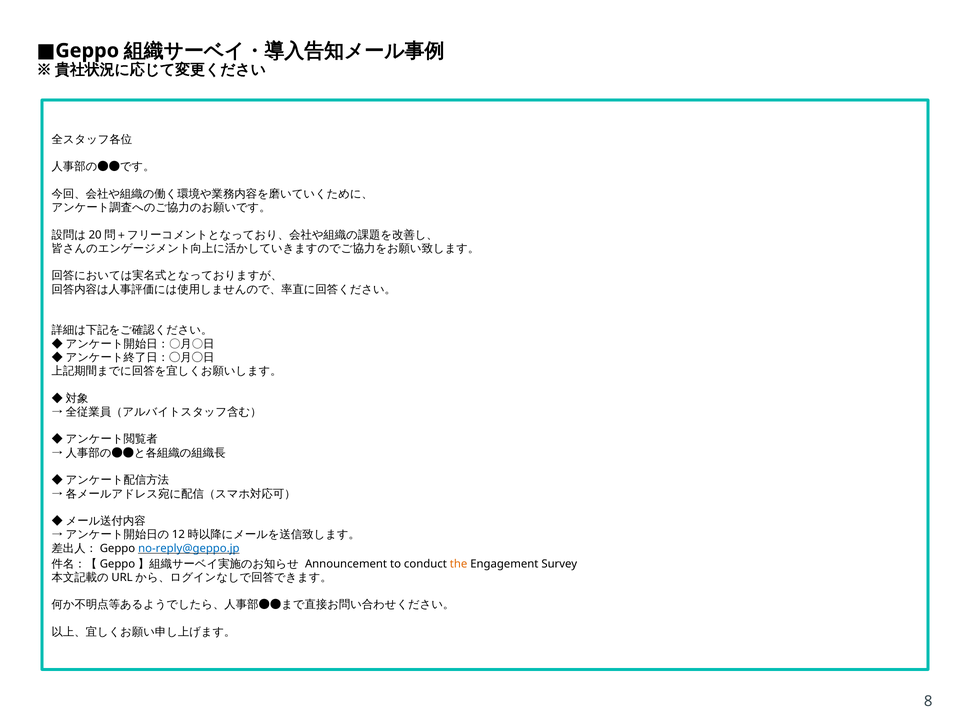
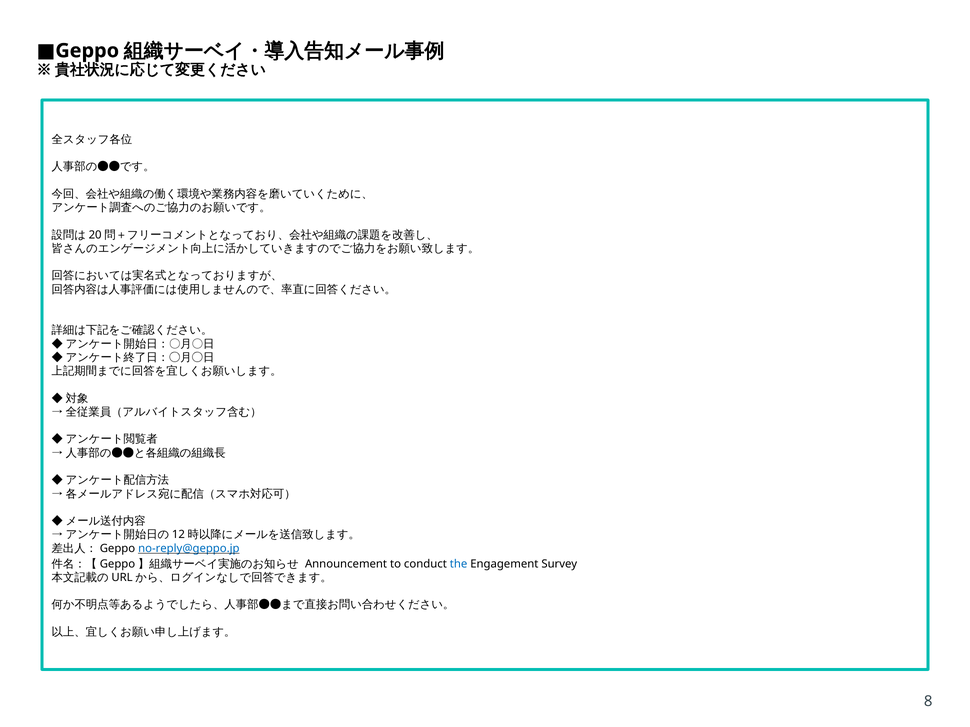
the colour: orange -> blue
